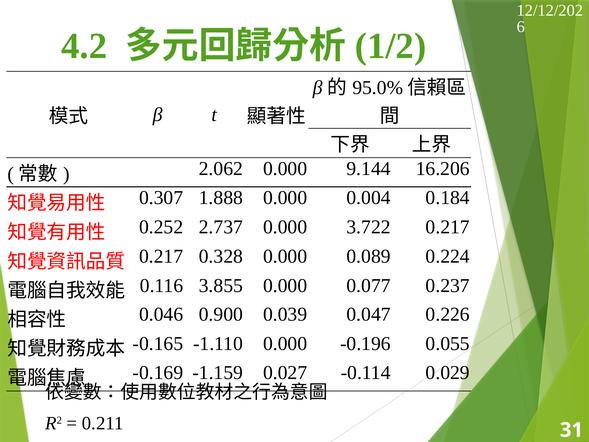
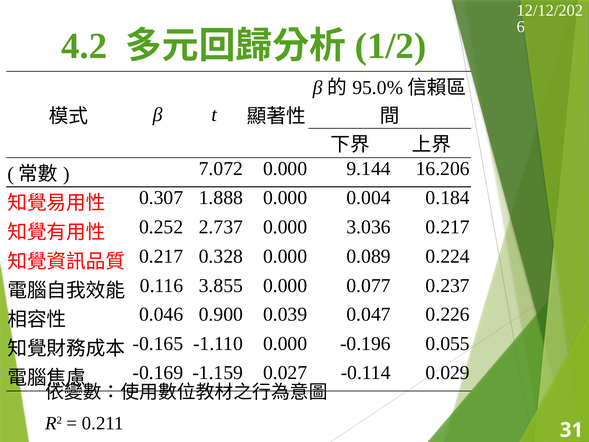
2.062: 2.062 -> 7.072
3.722: 3.722 -> 3.036
